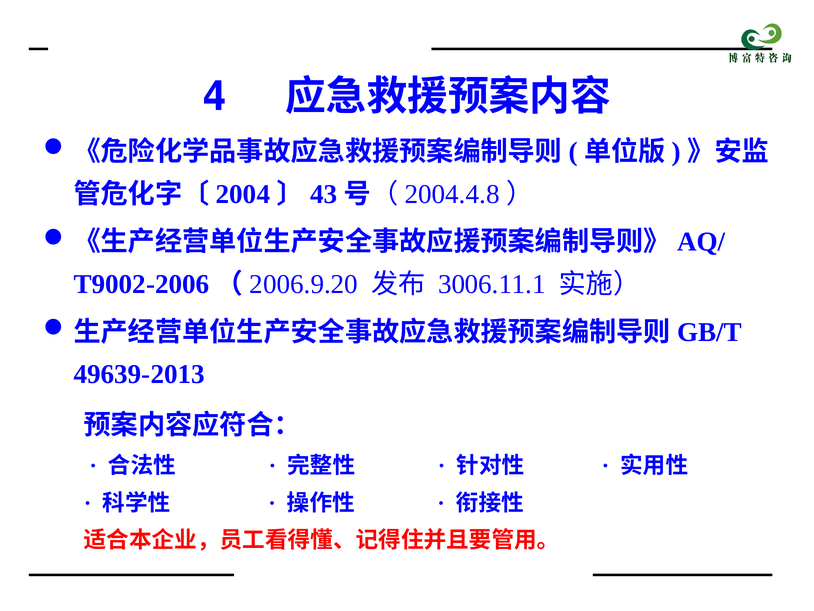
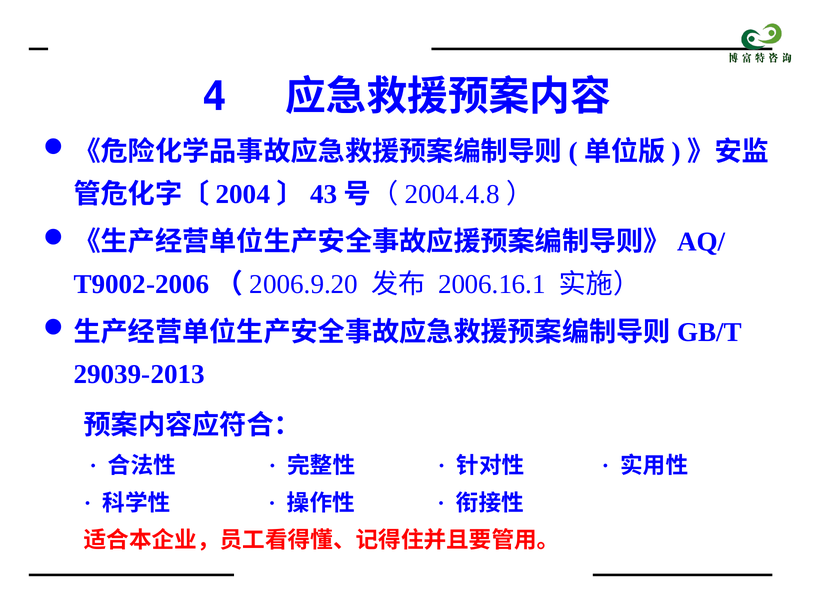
3006.11.1: 3006.11.1 -> 2006.16.1
49639-2013: 49639-2013 -> 29039-2013
